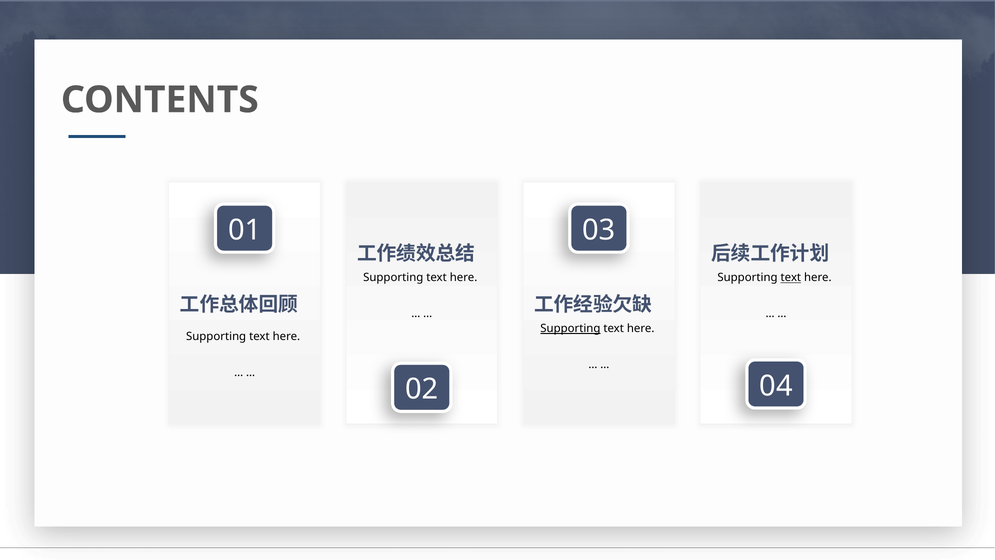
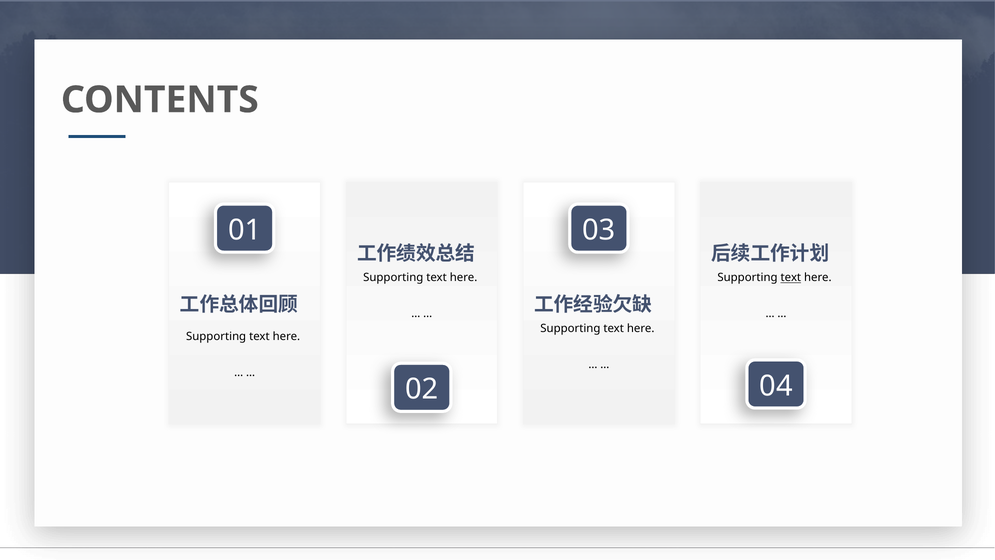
Supporting at (570, 328) underline: present -> none
